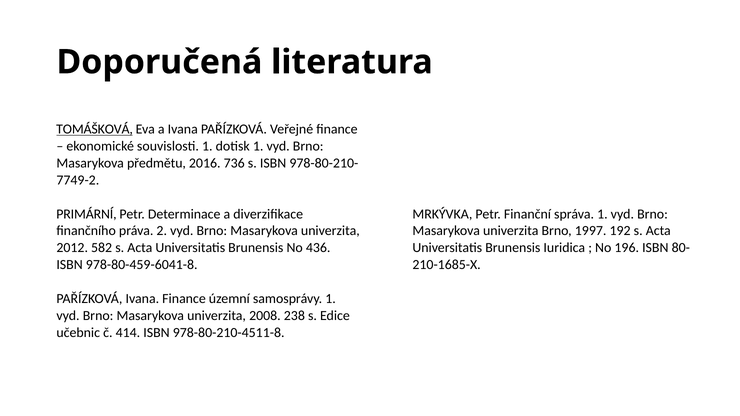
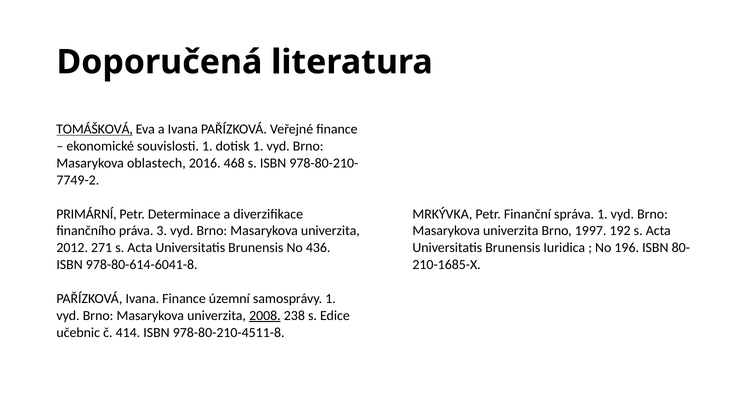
předmětu: předmětu -> oblastech
736: 736 -> 468
2: 2 -> 3
582: 582 -> 271
978-80-459-6041-8: 978-80-459-6041-8 -> 978-80-614-6041-8
2008 underline: none -> present
